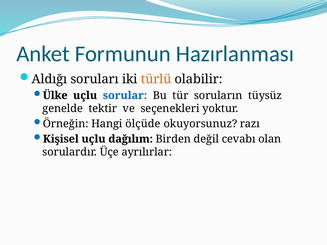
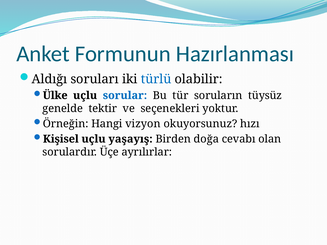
türlü colour: orange -> blue
ölçüde: ölçüde -> vizyon
razı: razı -> hızı
dağılım: dağılım -> yaşayış
değil: değil -> doğa
